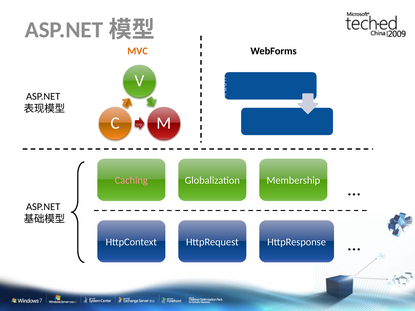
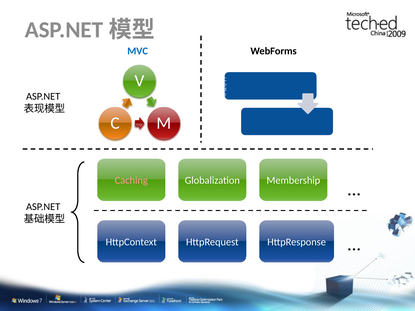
MVC colour: orange -> blue
